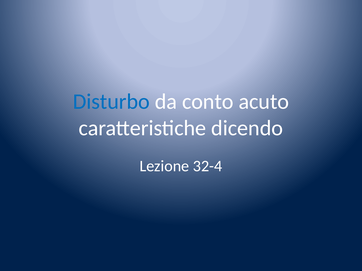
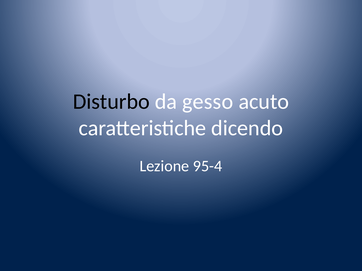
Disturbo colour: blue -> black
conto: conto -> gesso
32-4: 32-4 -> 95-4
